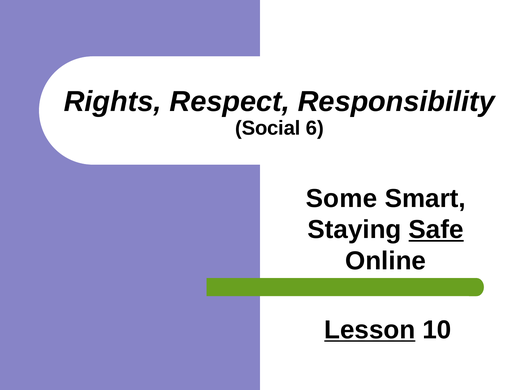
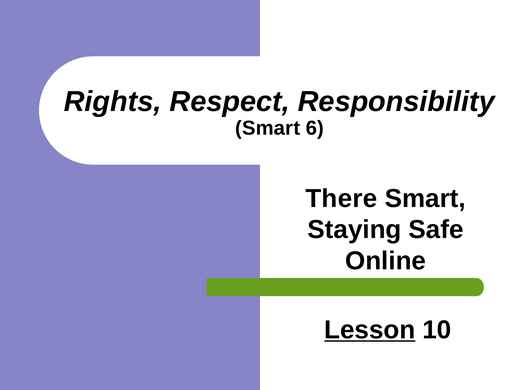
Social at (268, 128): Social -> Smart
Some: Some -> There
Safe underline: present -> none
